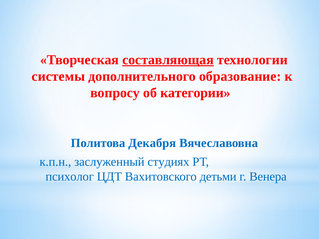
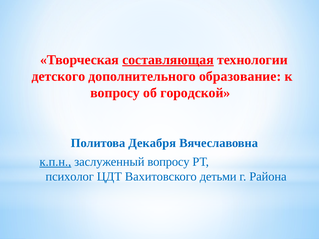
системы: системы -> детского
категории: категории -> городской
к.п.н underline: none -> present
заслуженный студиях: студиях -> вопросу
Венера: Венера -> Района
